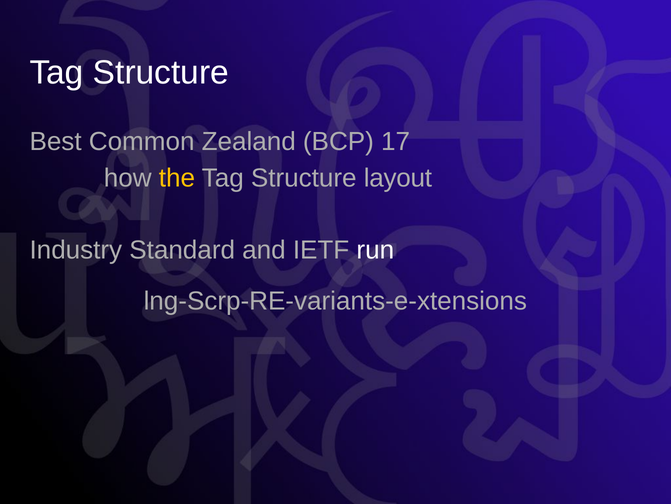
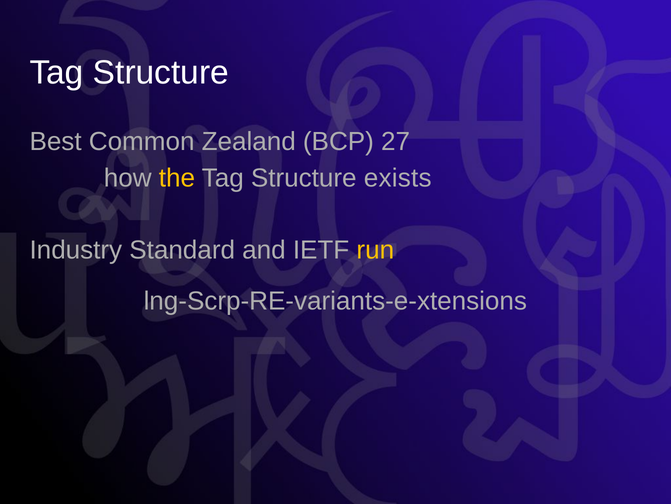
17: 17 -> 27
layout: layout -> exists
run colour: white -> yellow
